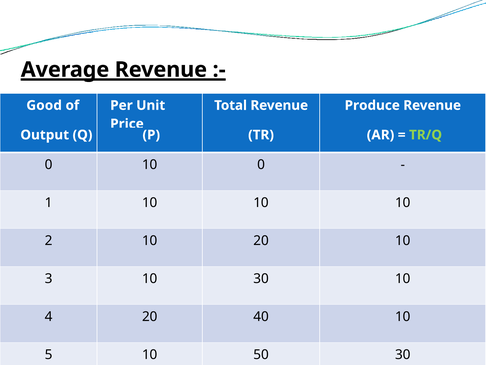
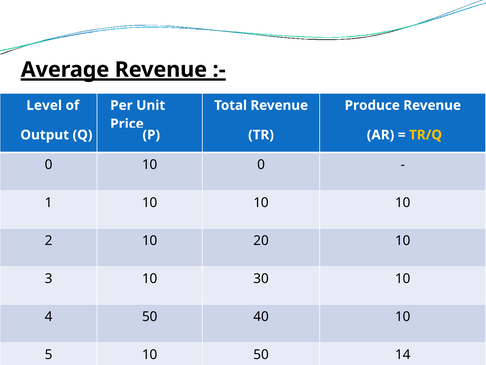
Good: Good -> Level
TR/Q colour: light green -> yellow
4 20: 20 -> 50
50 30: 30 -> 14
